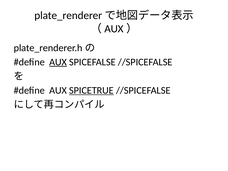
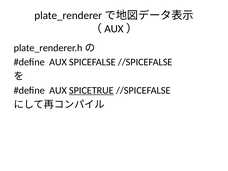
AUX at (58, 62) underline: present -> none
